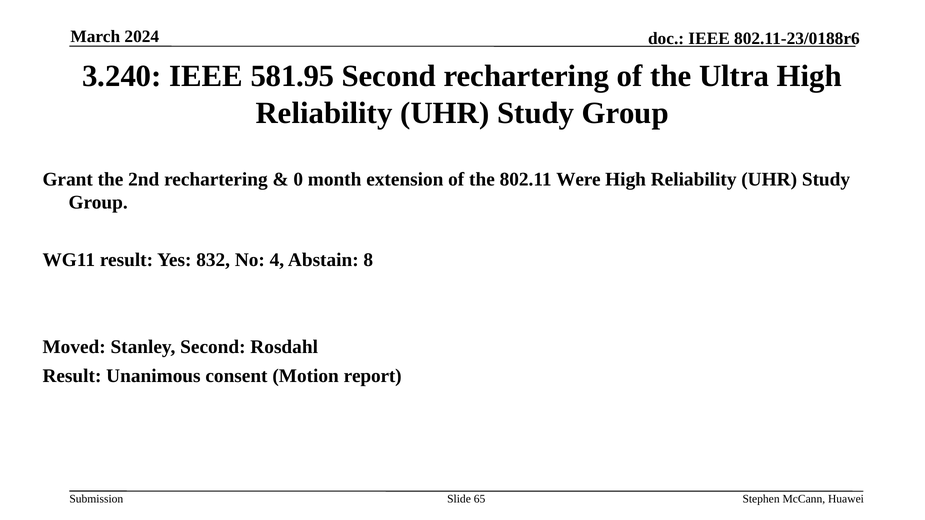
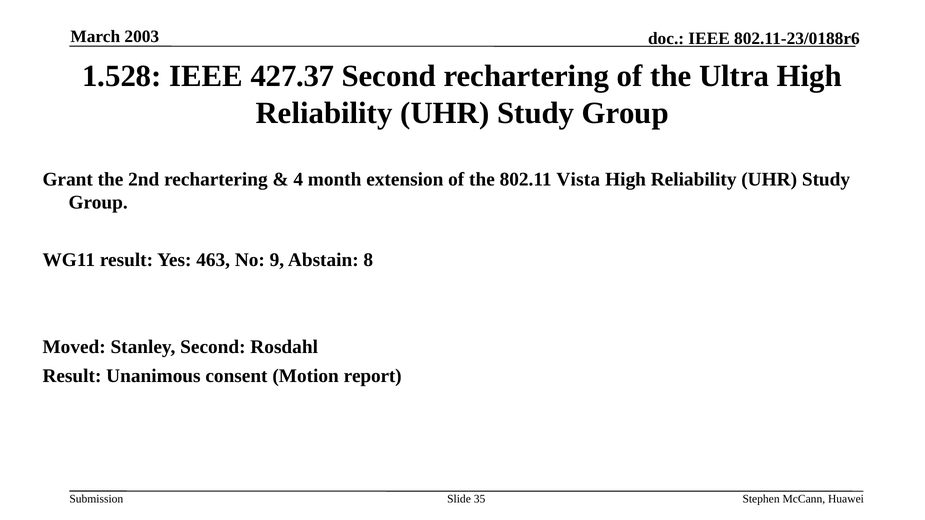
2024: 2024 -> 2003
3.240: 3.240 -> 1.528
581.95: 581.95 -> 427.37
0: 0 -> 4
Were: Were -> Vista
832: 832 -> 463
4: 4 -> 9
65: 65 -> 35
